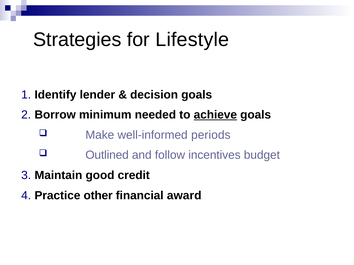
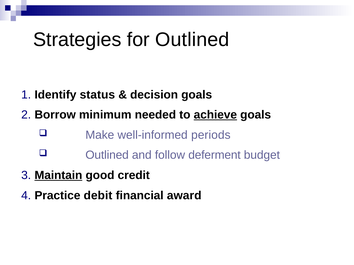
for Lifestyle: Lifestyle -> Outlined
lender: lender -> status
incentives: incentives -> deferment
Maintain underline: none -> present
other: other -> debit
